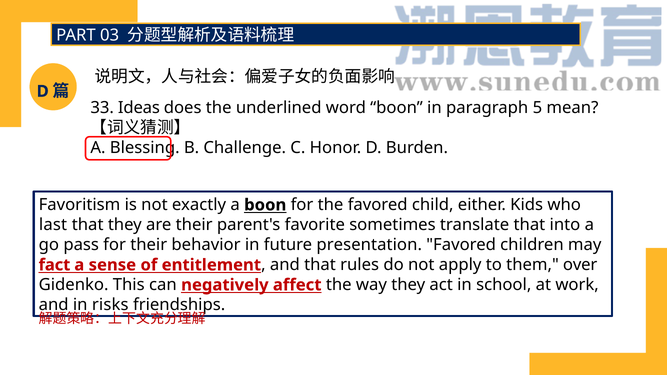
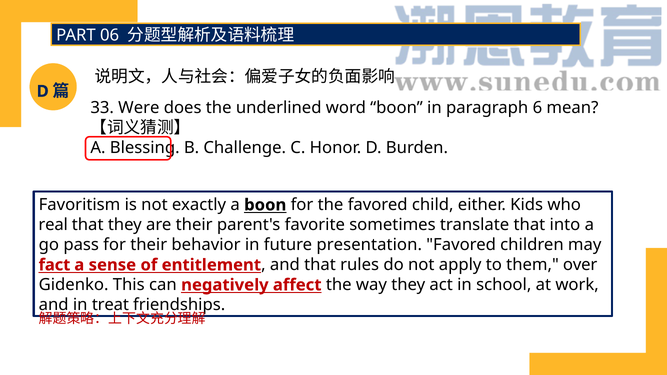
03: 03 -> 06
Ideas: Ideas -> Were
5: 5 -> 6
last: last -> real
risks: risks -> treat
